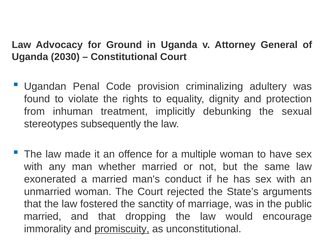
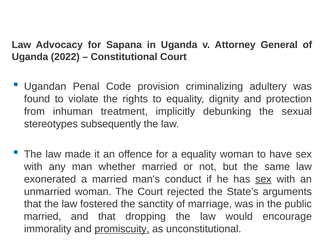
Ground: Ground -> Sapana
2030: 2030 -> 2022
a multiple: multiple -> equality
sex at (263, 179) underline: none -> present
